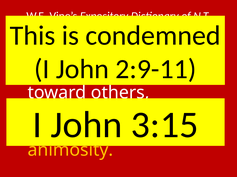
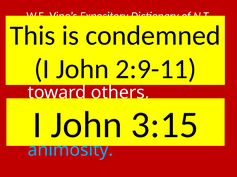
animosity colour: yellow -> light blue
